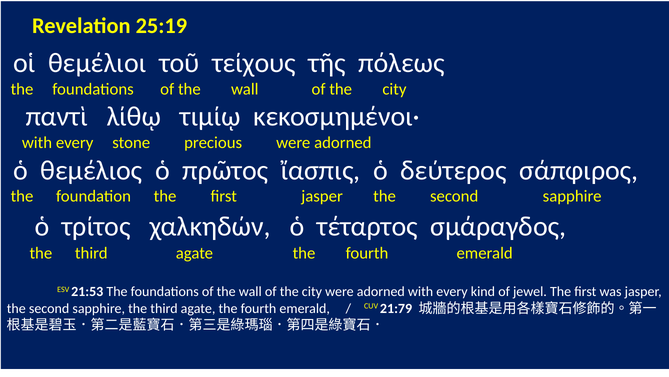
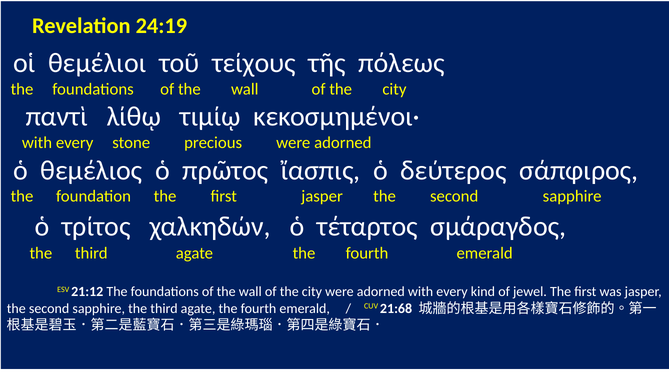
25:19: 25:19 -> 24:19
21:53: 21:53 -> 21:12
21:79: 21:79 -> 21:68
